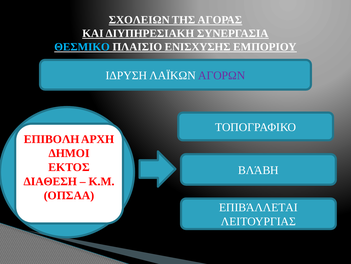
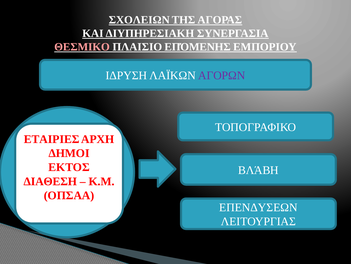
ΘΕΣΜΙΚΟ colour: light blue -> pink
ΕΝΙΣΧΥΣΗΣ: ΕΝΙΣΧΥΣΗΣ -> ΕΠΌΜΕΝΗΣ
ΕΠΙΒΟΛΗ: ΕΠΙΒΟΛΗ -> ΕΤΑΙΡΙΕΣ
ΕΠΙΒΆΛΛΕΤΑΙ: ΕΠΙΒΆΛΛΕΤΑΙ -> ΕΠΕΝΔΥΣΕΩΝ
